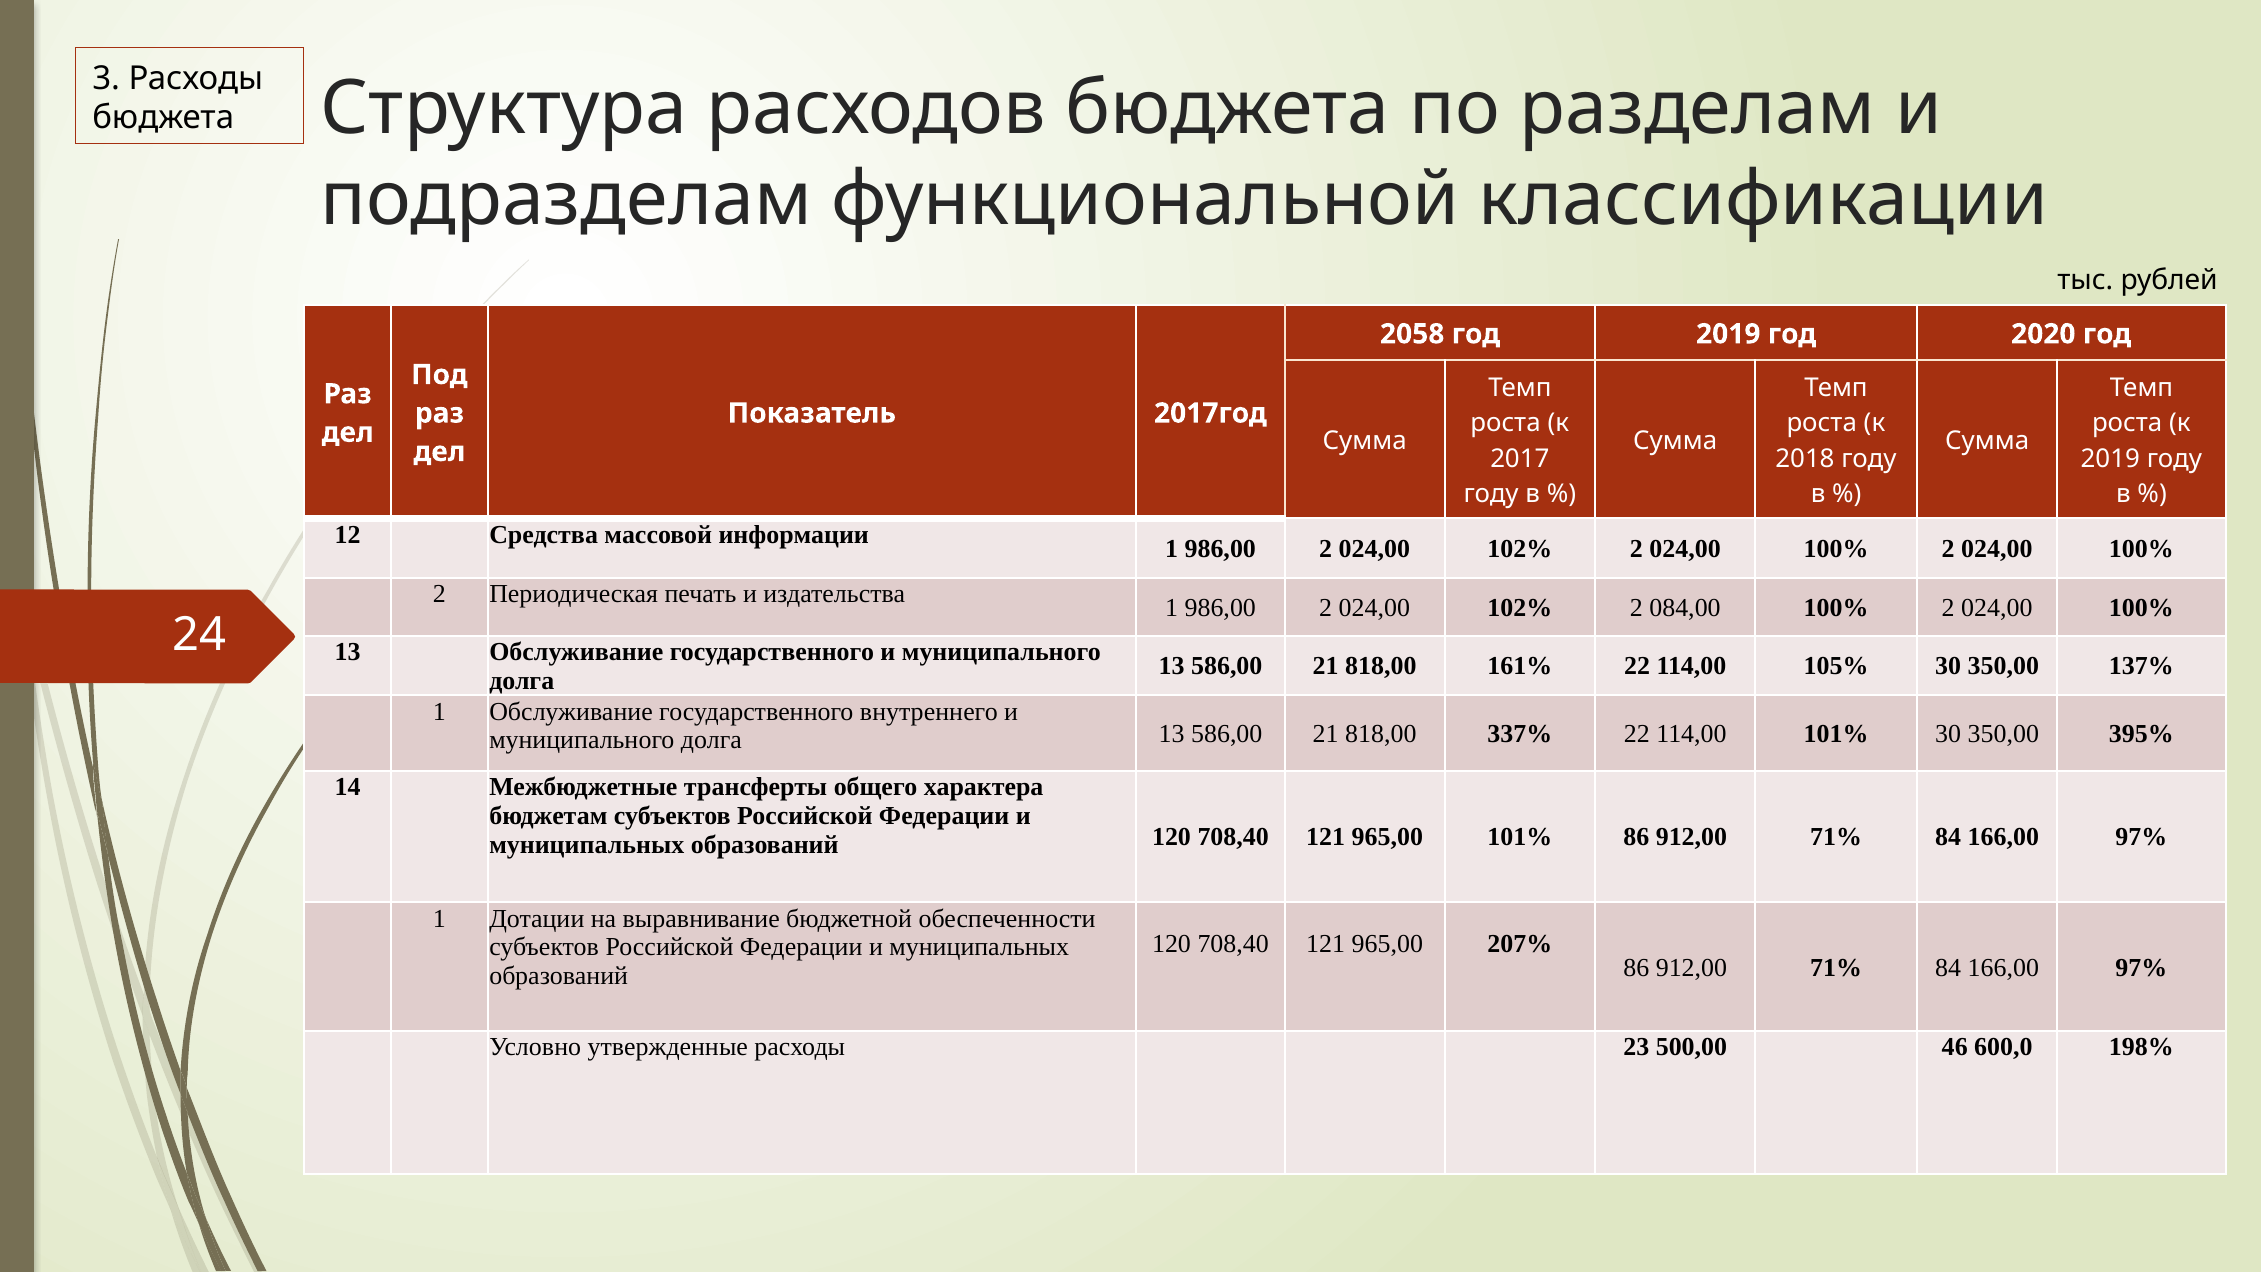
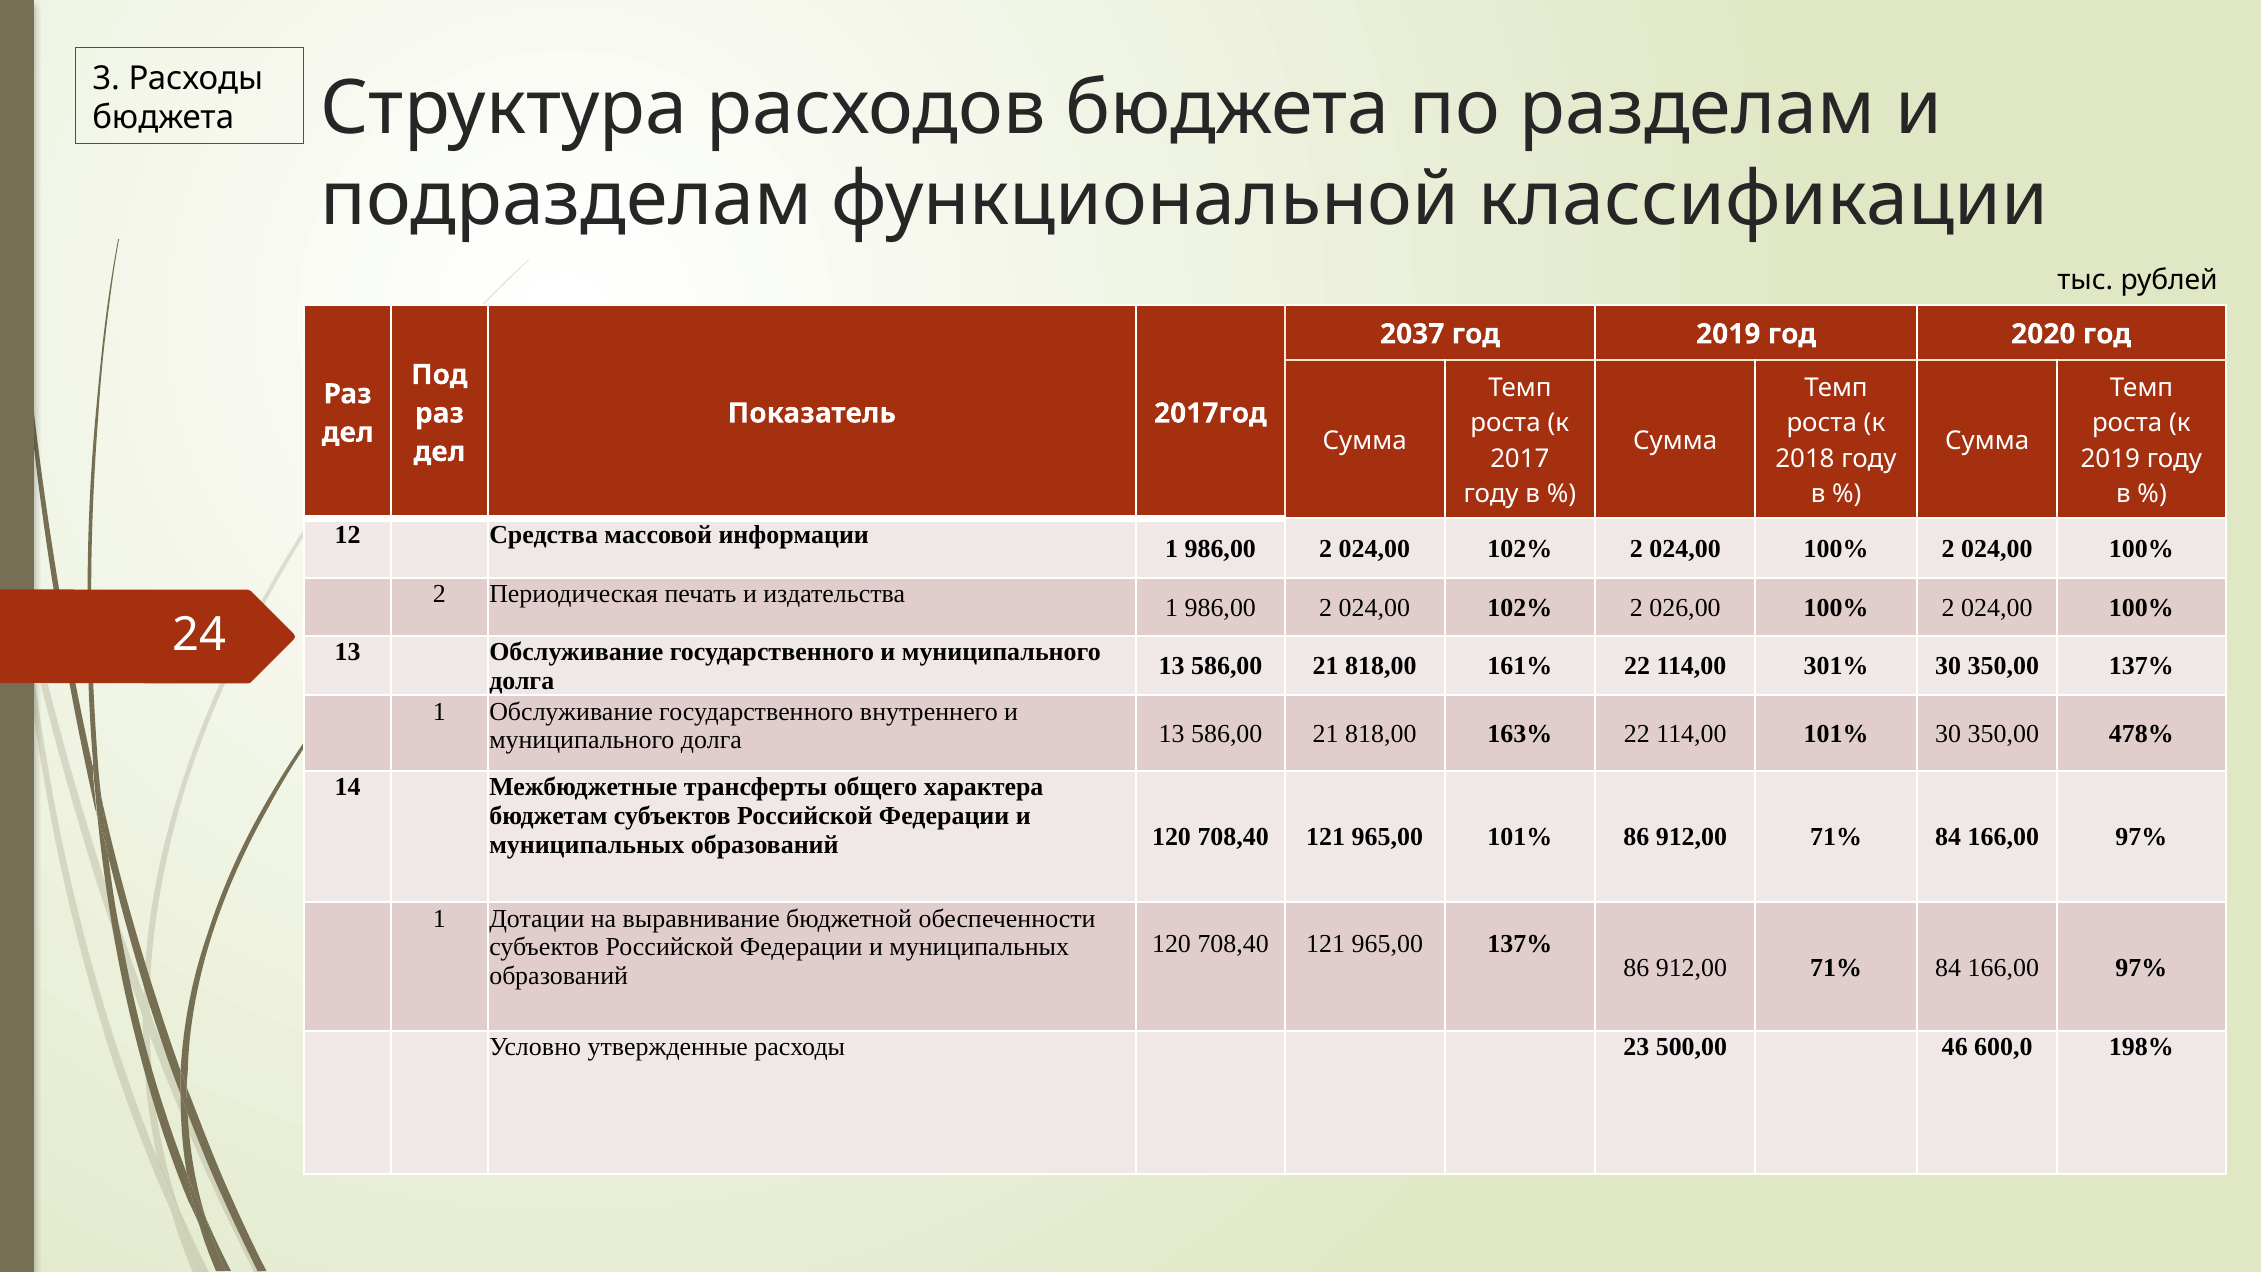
2058: 2058 -> 2037
084,00: 084,00 -> 026,00
105%: 105% -> 301%
337%: 337% -> 163%
395%: 395% -> 478%
965,00 207%: 207% -> 137%
